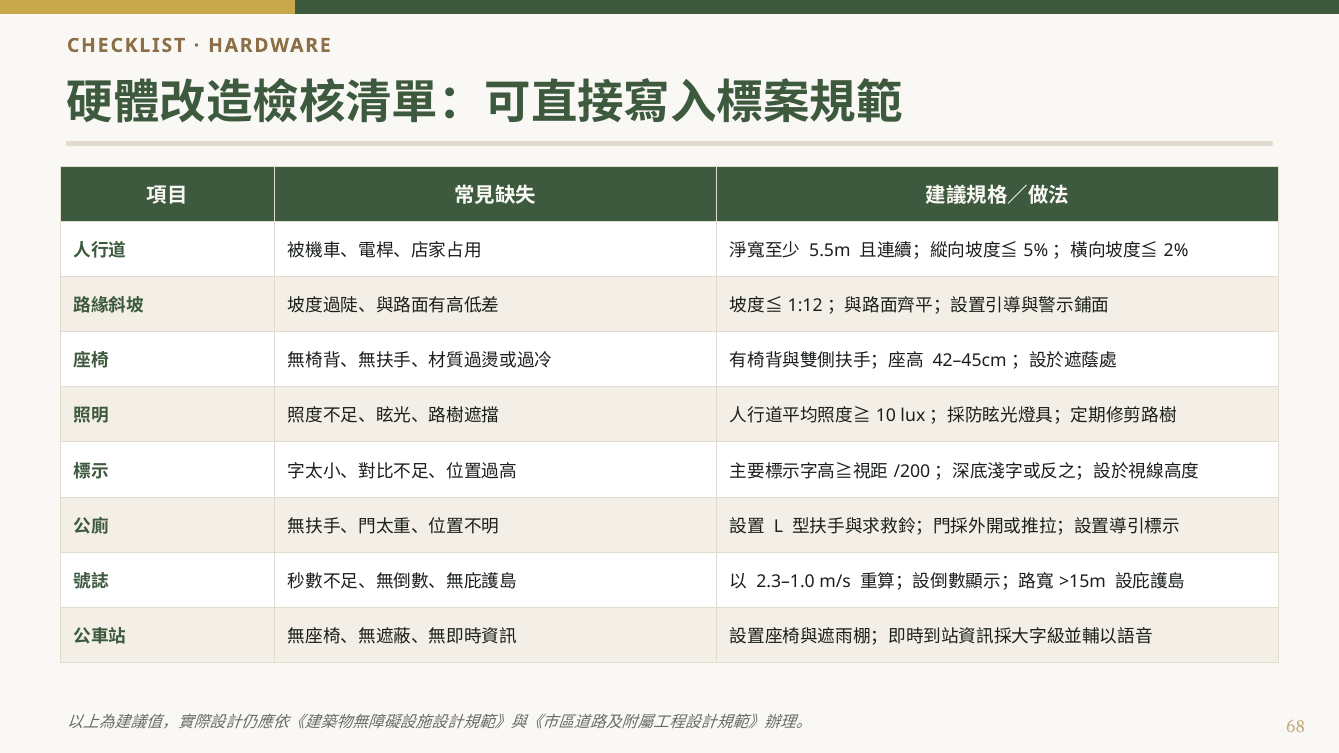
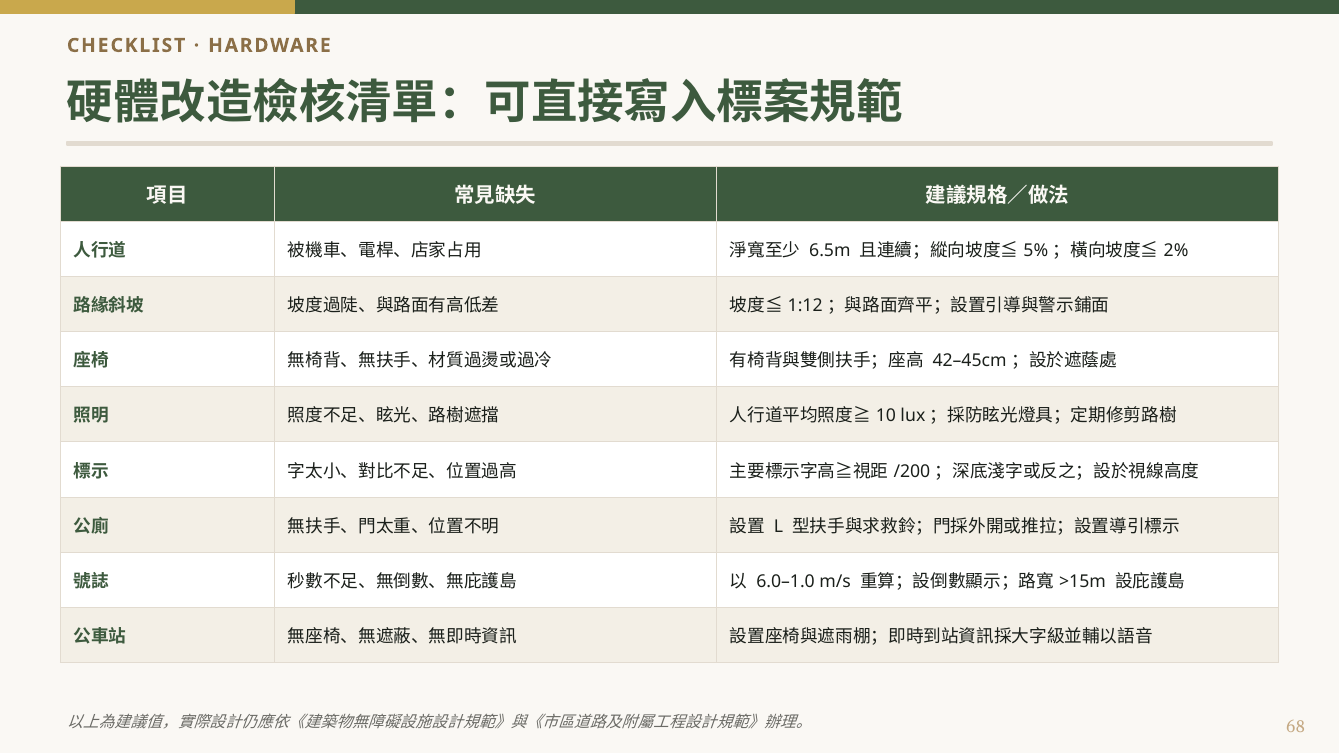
5.5m: 5.5m -> 6.5m
2.3–1.0: 2.3–1.0 -> 6.0–1.0
